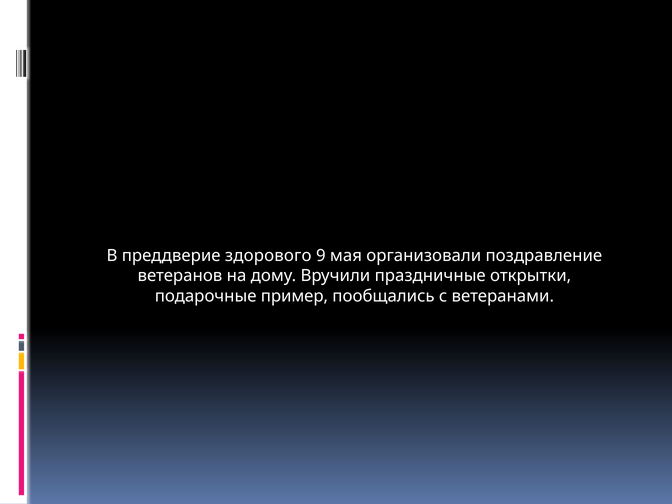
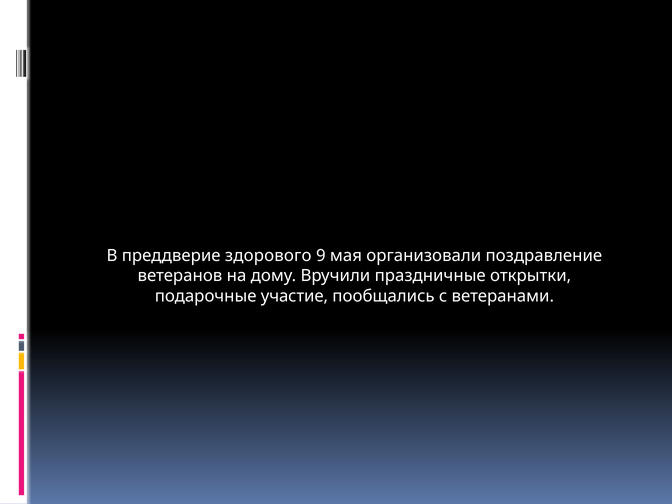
пример: пример -> участие
